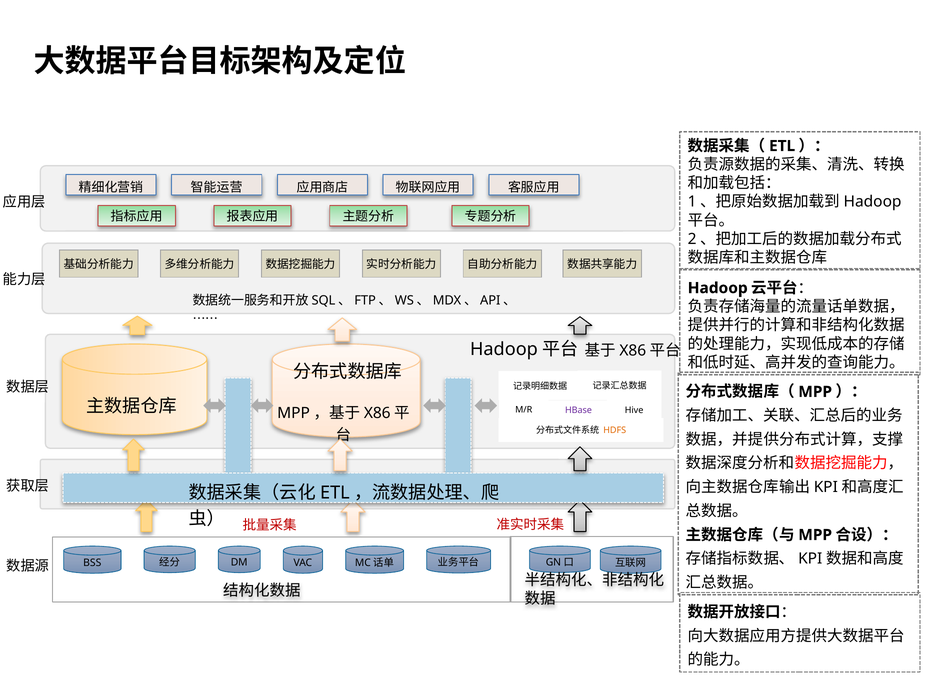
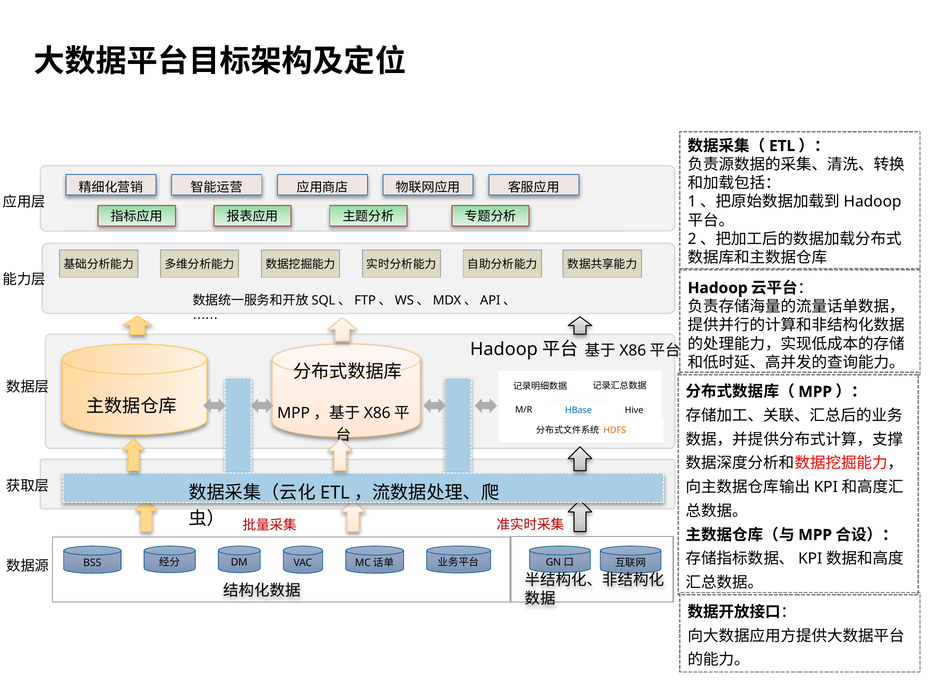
HBase colour: purple -> blue
